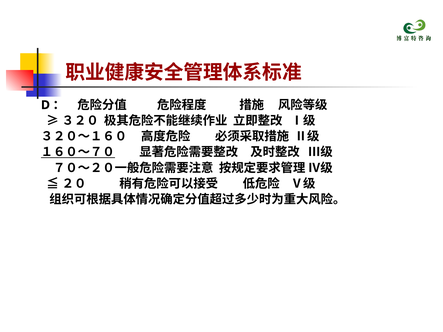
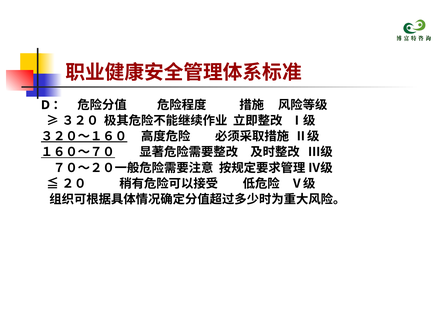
３２０～１６０ underline: none -> present
